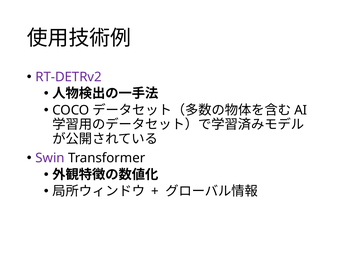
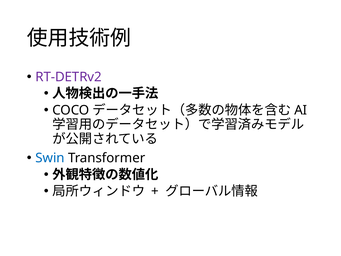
Swin colour: purple -> blue
